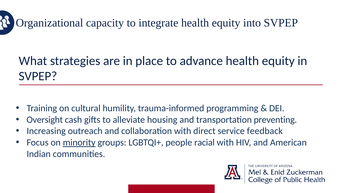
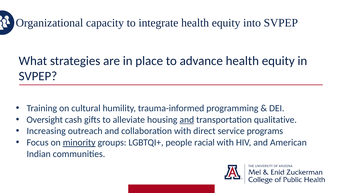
and at (187, 119) underline: none -> present
preventing: preventing -> qualitative
feedback: feedback -> programs
